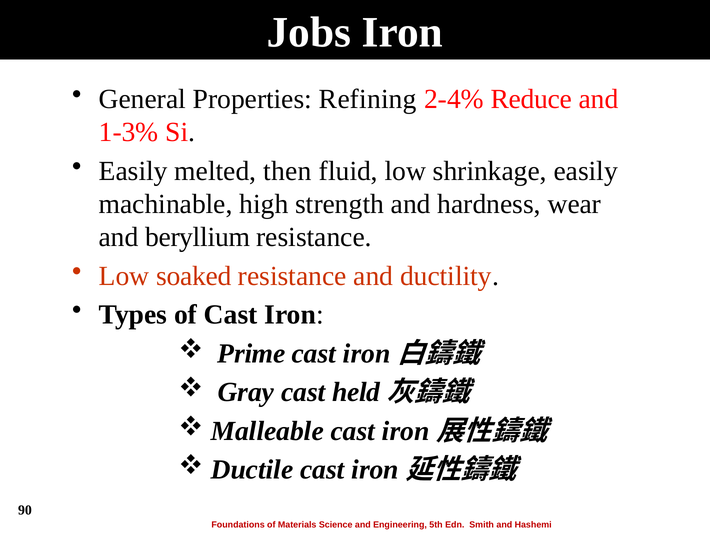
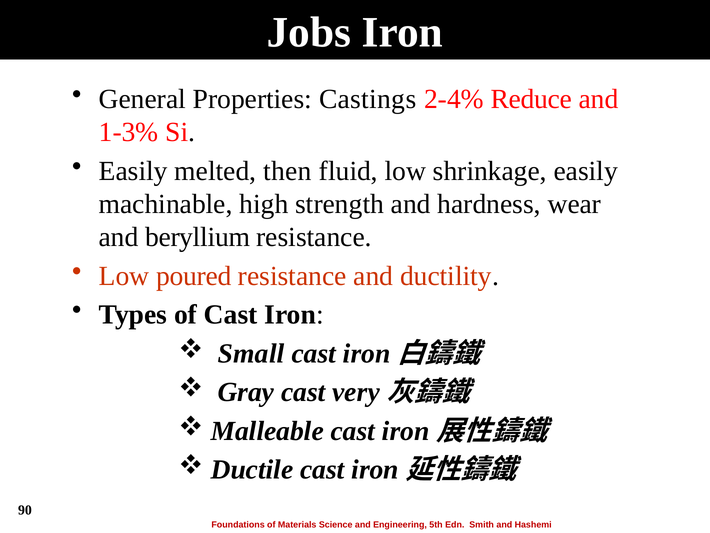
Refining: Refining -> Castings
soaked: soaked -> poured
Prime: Prime -> Small
held: held -> very
